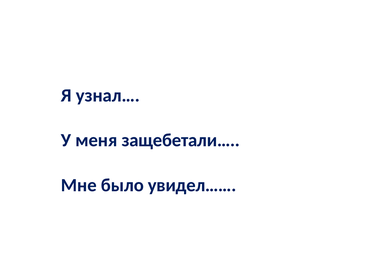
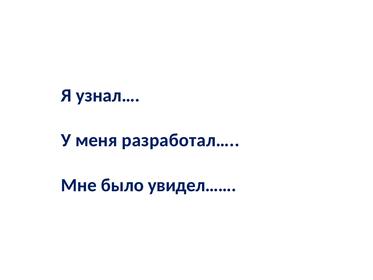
защебетали…: защебетали… -> разработал…
